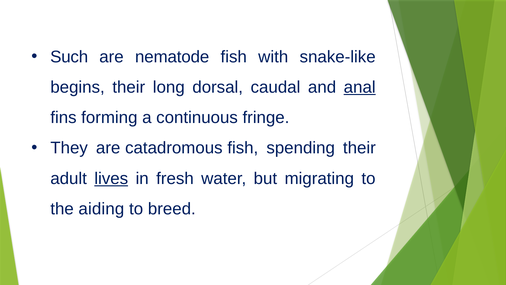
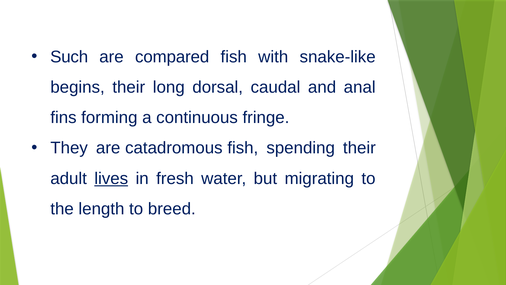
nematode: nematode -> compared
anal underline: present -> none
aiding: aiding -> length
